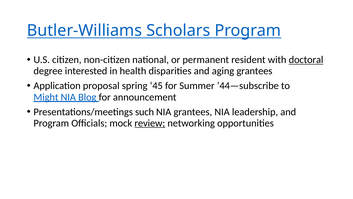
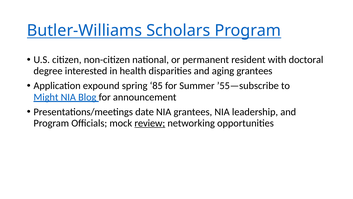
doctoral underline: present -> none
proposal: proposal -> expound
45: 45 -> 85
’44—subscribe: ’44—subscribe -> ’55—subscribe
such: such -> date
